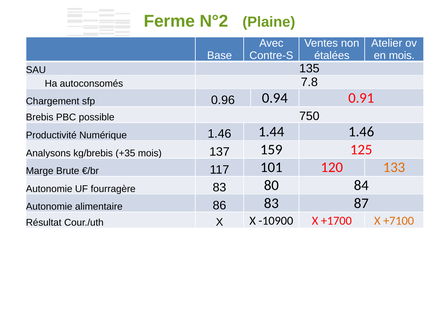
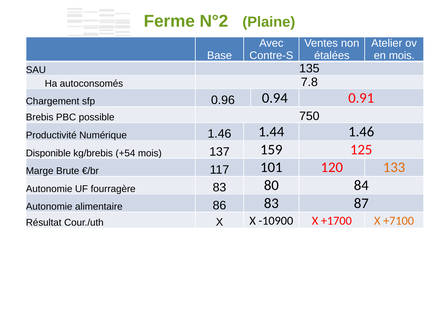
Analysons: Analysons -> Disponible
+35: +35 -> +54
